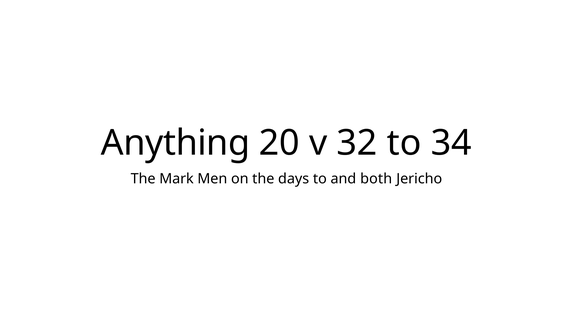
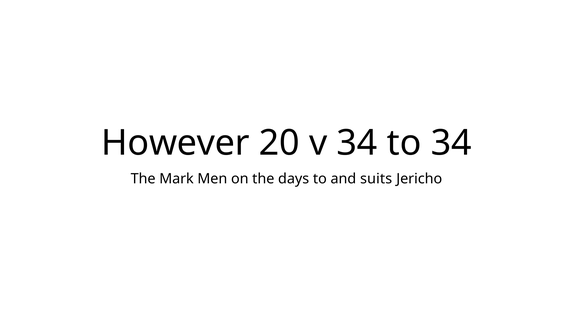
Anything: Anything -> However
v 32: 32 -> 34
both: both -> suits
